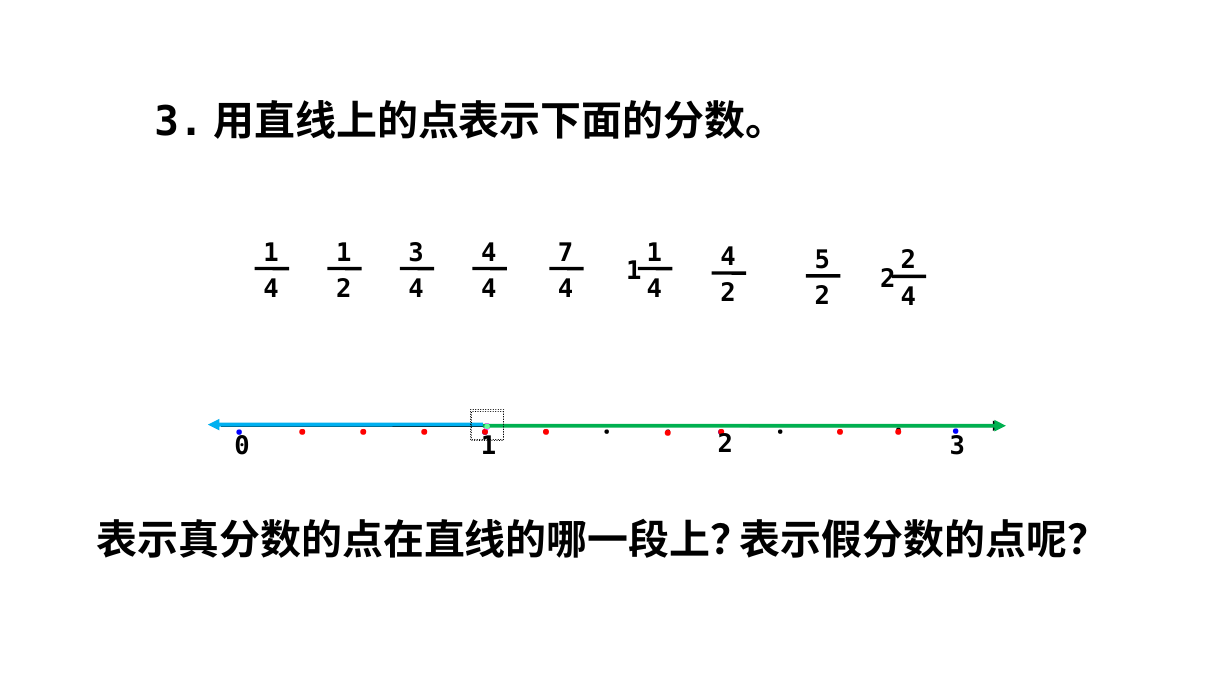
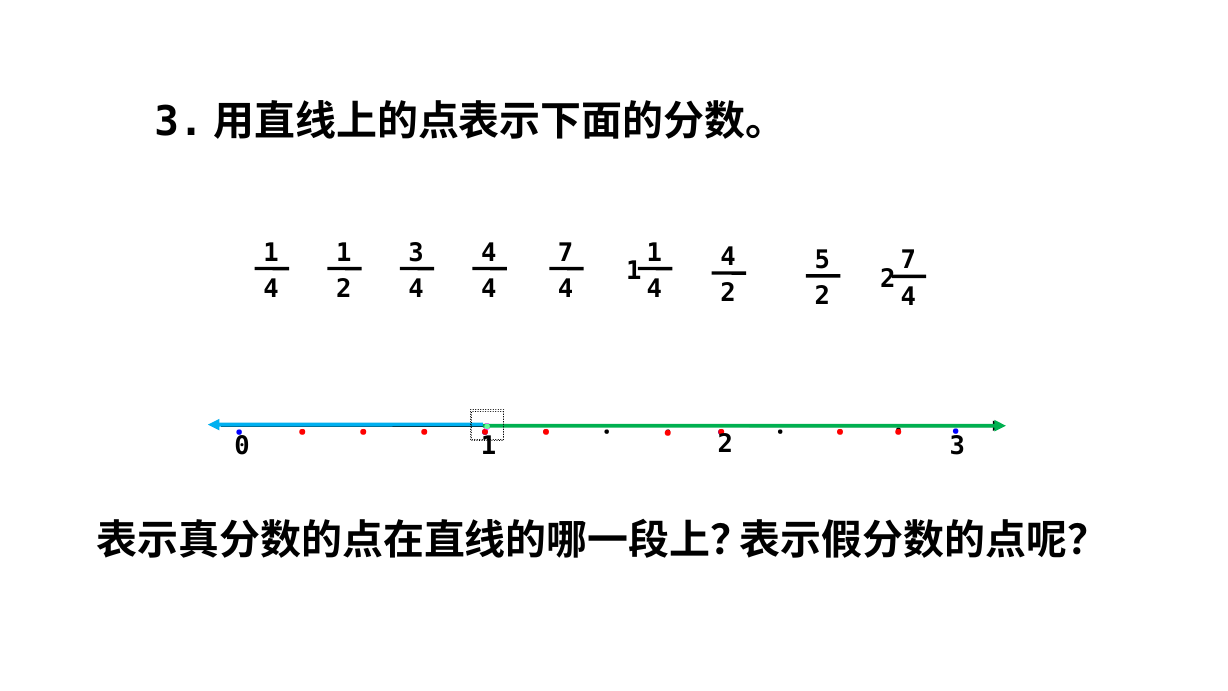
2 at (908, 260): 2 -> 7
